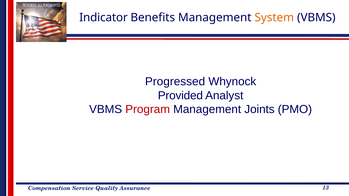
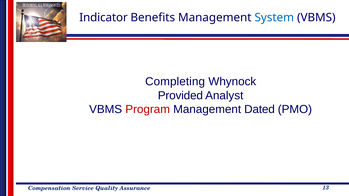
System colour: orange -> blue
Progressed: Progressed -> Completing
Joints: Joints -> Dated
